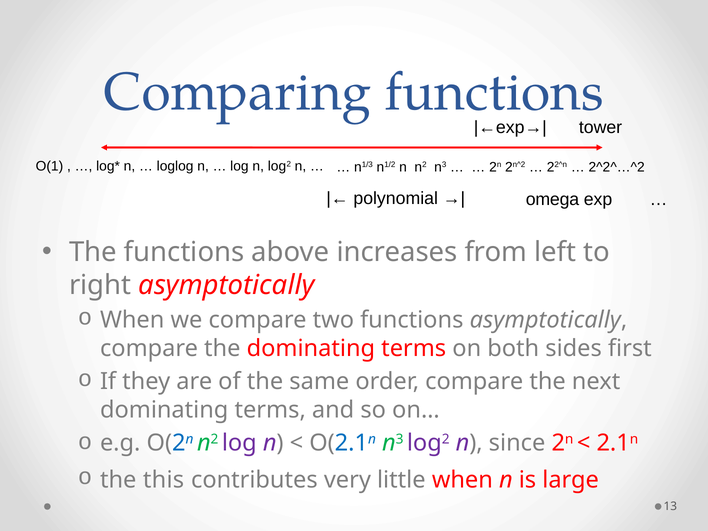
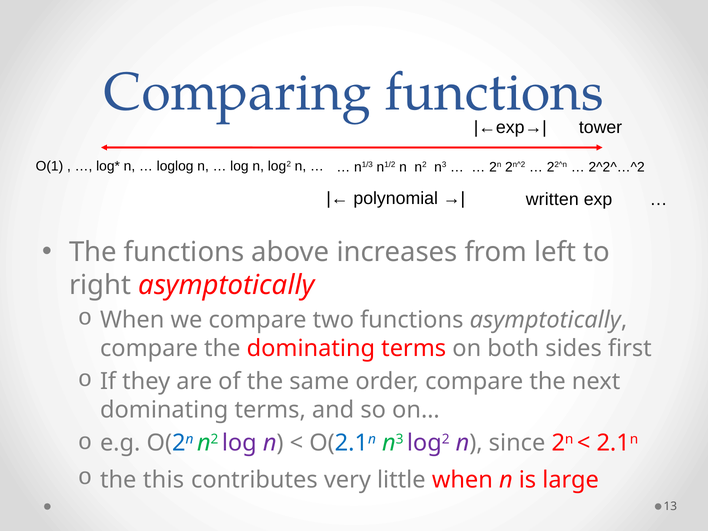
omega: omega -> written
